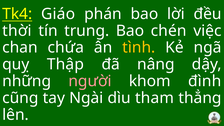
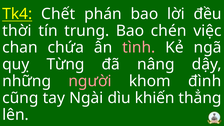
Giáo: Giáo -> Chết
tình colour: yellow -> pink
Thập: Thập -> Từng
tham: tham -> khiến
